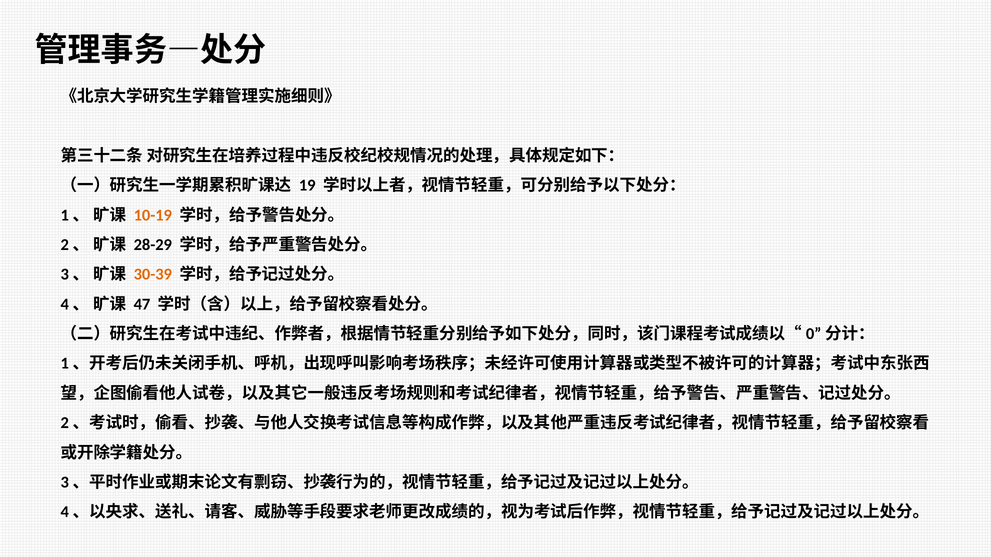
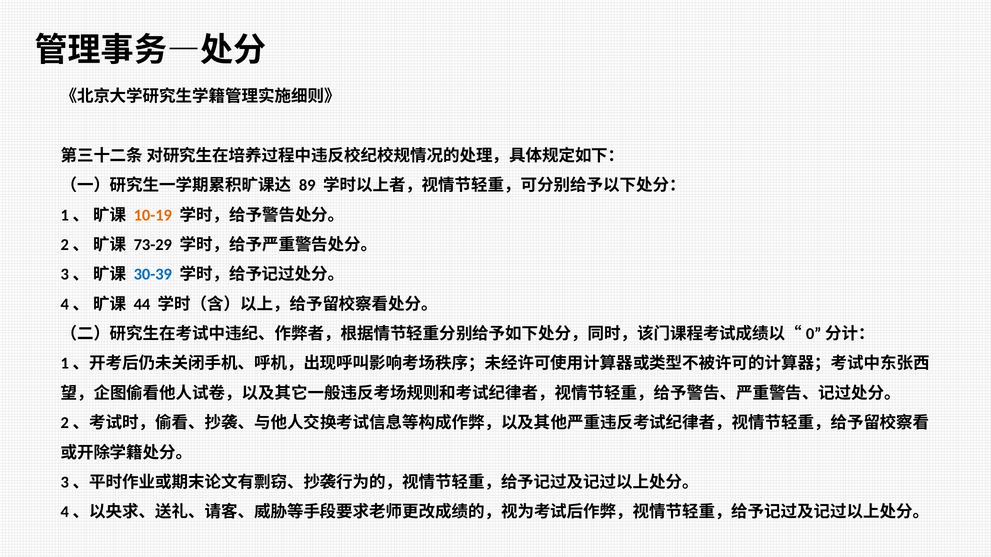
19: 19 -> 89
28-29: 28-29 -> 73-29
30-39 colour: orange -> blue
47: 47 -> 44
